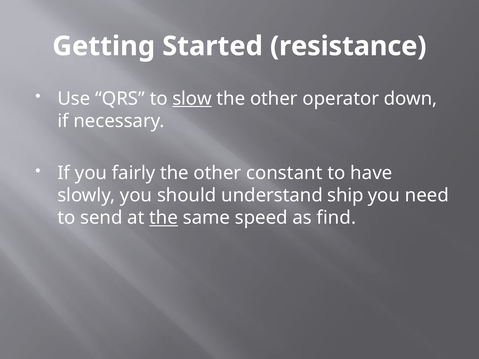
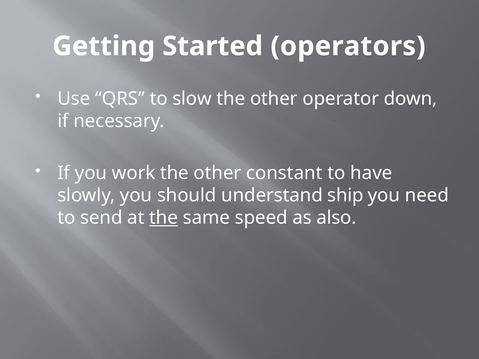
resistance: resistance -> operators
slow underline: present -> none
fairly: fairly -> work
find: find -> also
